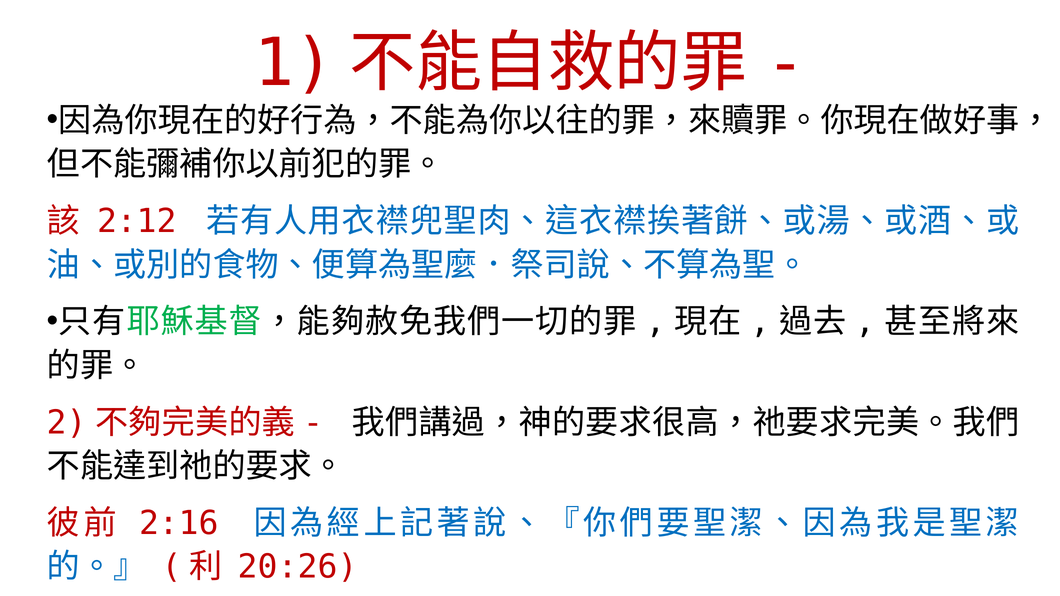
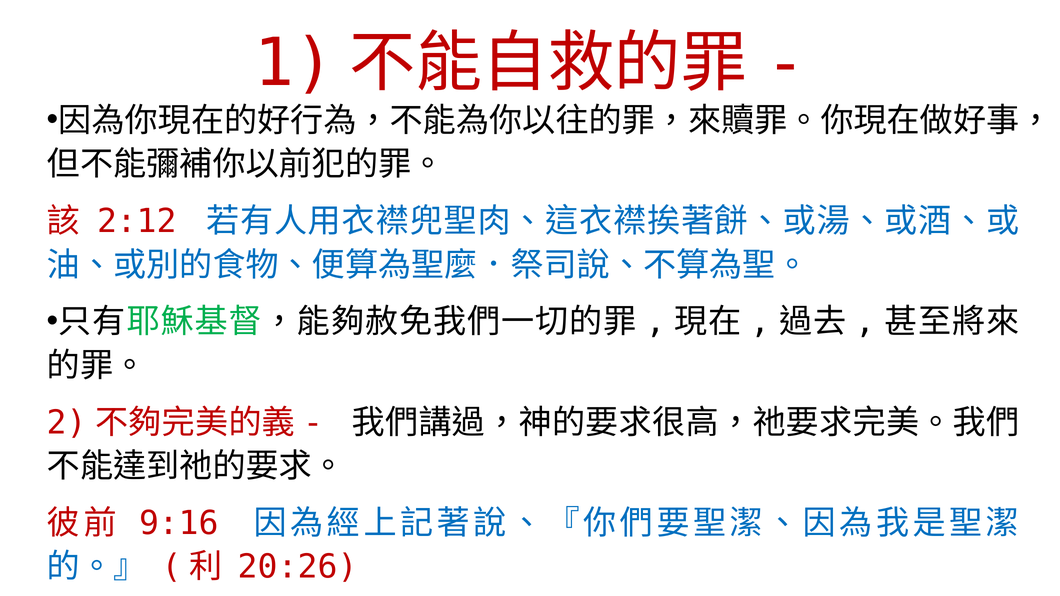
2:16: 2:16 -> 9:16
